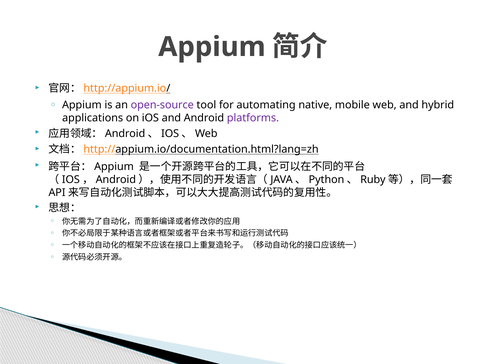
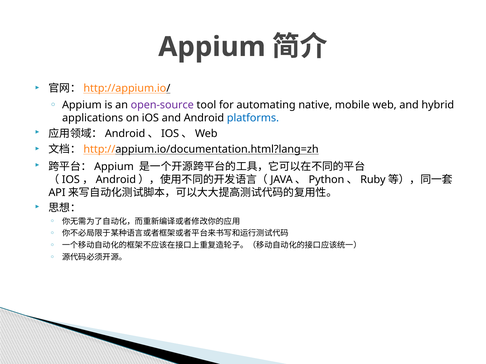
platforms colour: purple -> blue
